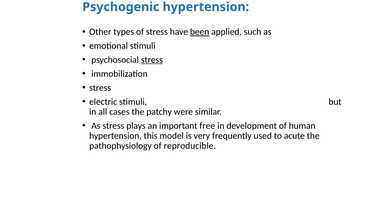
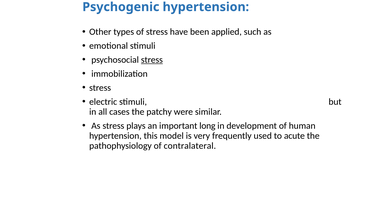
been underline: present -> none
free: free -> long
reproducible: reproducible -> contralateral
